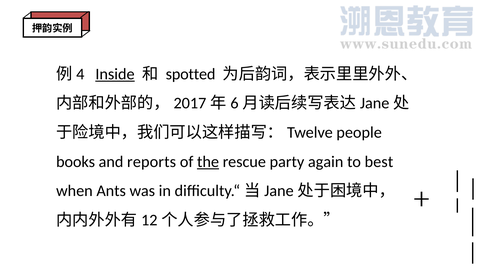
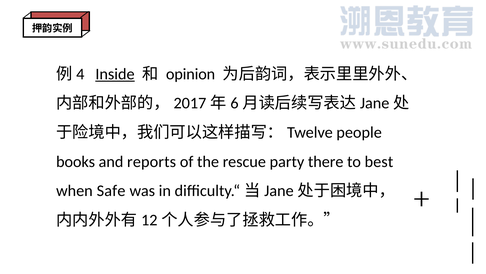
spotted: spotted -> opinion
the underline: present -> none
again: again -> there
Ants: Ants -> Safe
